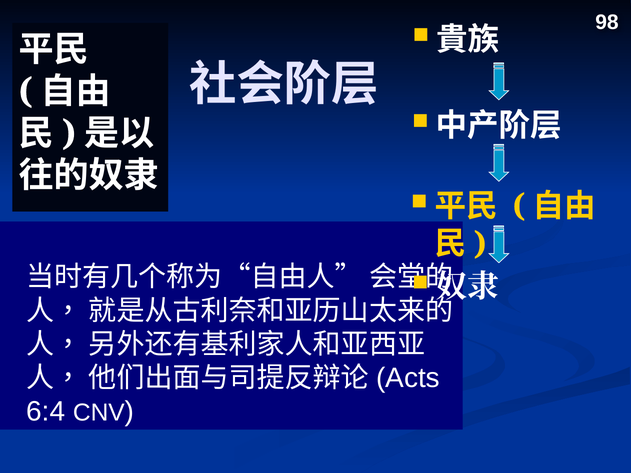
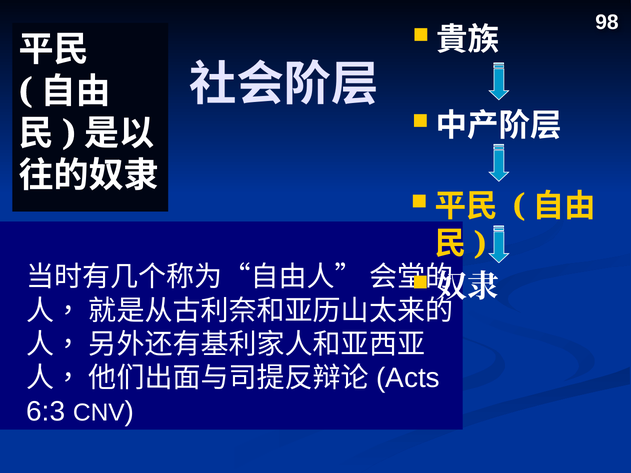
6:4: 6:4 -> 6:3
